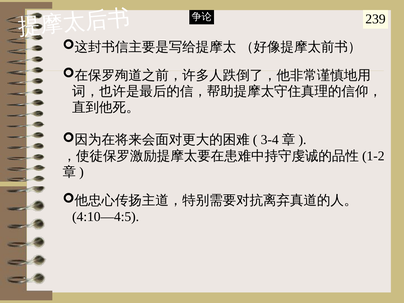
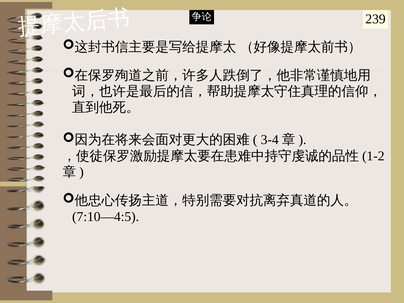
4:10—4:5: 4:10—4:5 -> 7:10—4:5
